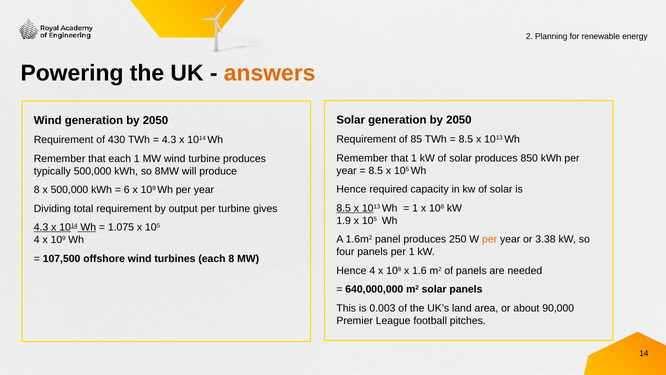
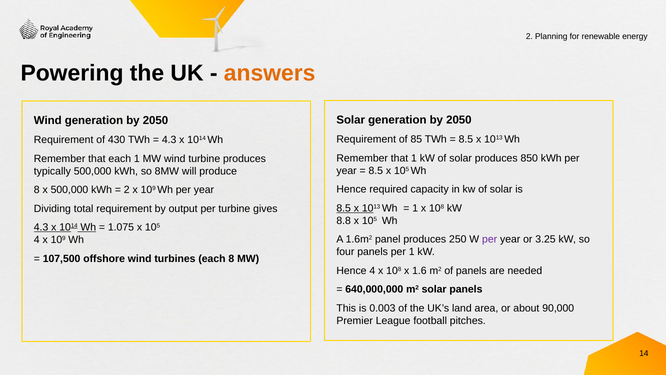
6 at (127, 190): 6 -> 2
1.9: 1.9 -> 8.8
per at (490, 239) colour: orange -> purple
3.38: 3.38 -> 3.25
